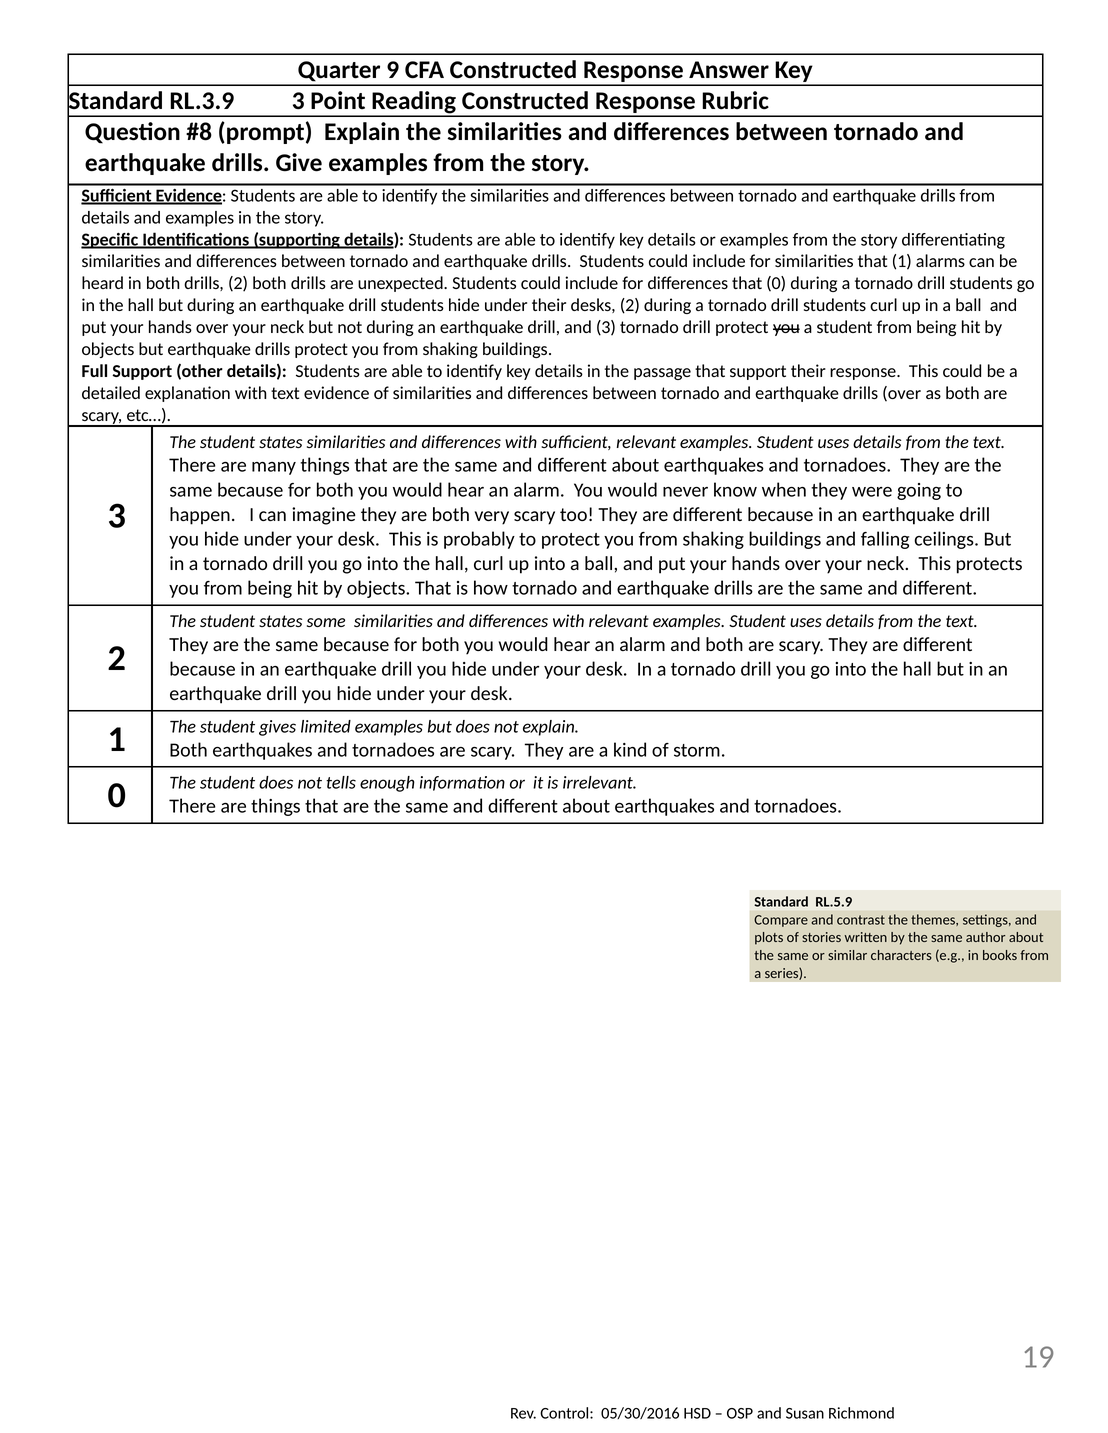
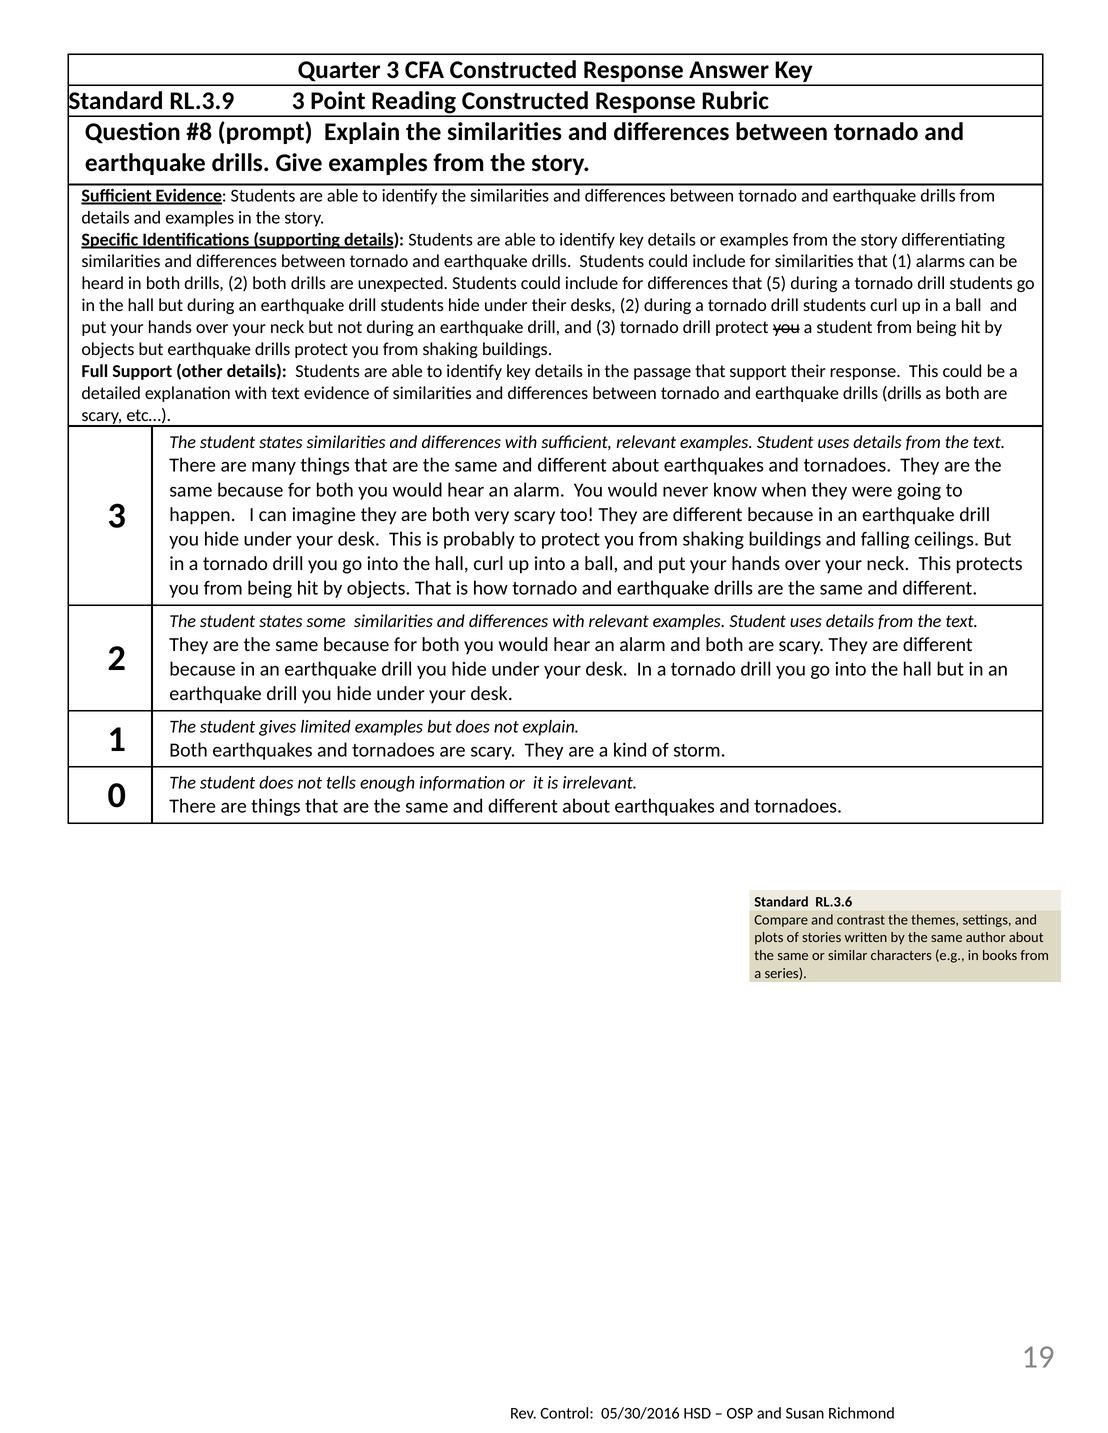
Quarter 9: 9 -> 3
that 0: 0 -> 5
drills over: over -> drills
RL.5.9: RL.5.9 -> RL.3.6
